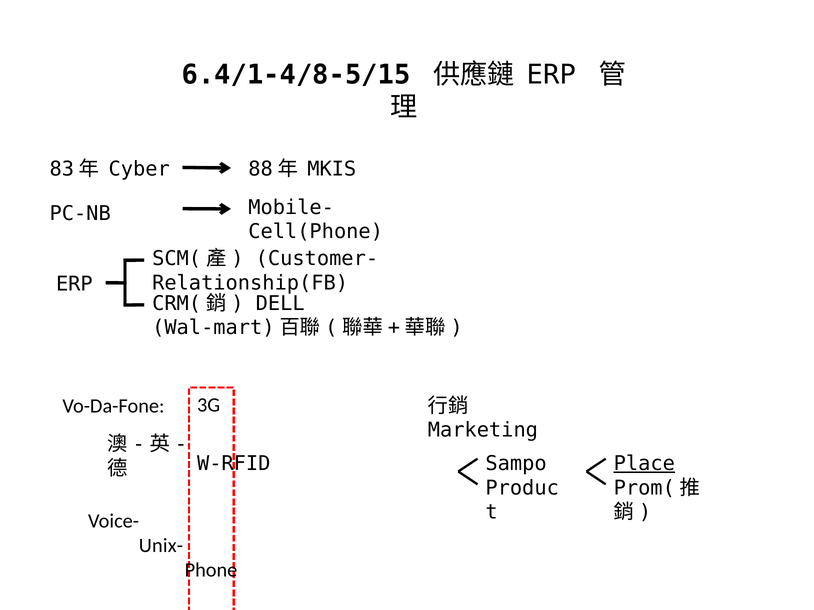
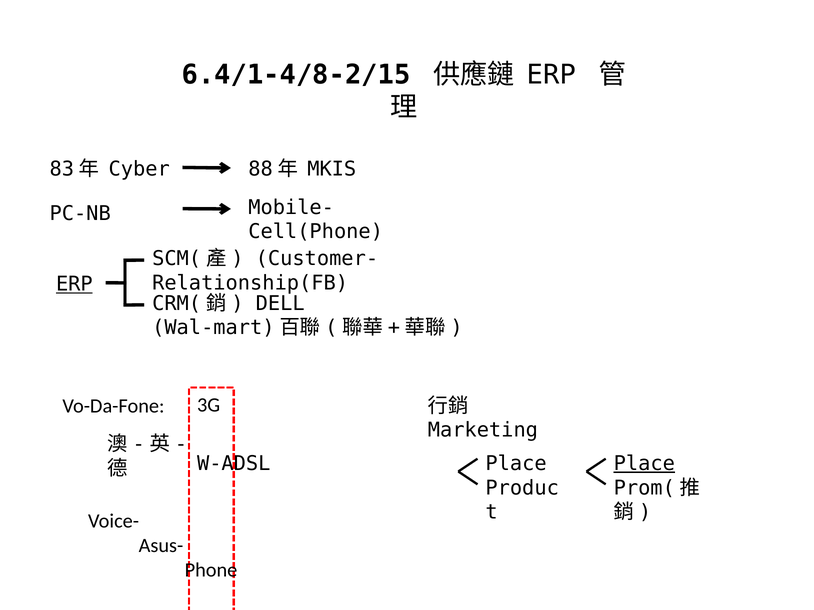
6.4/1-4/8-5/15: 6.4/1-4/8-5/15 -> 6.4/1-4/8-2/15
ERP at (74, 284) underline: none -> present
Sampo at (516, 464): Sampo -> Place
W-RFID: W-RFID -> W-ADSL
Unix-: Unix- -> Asus-
